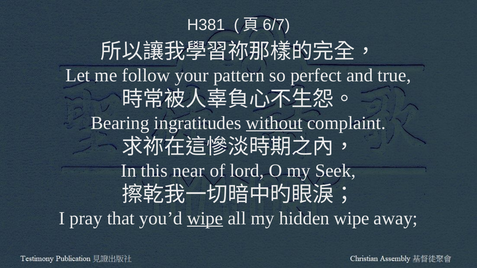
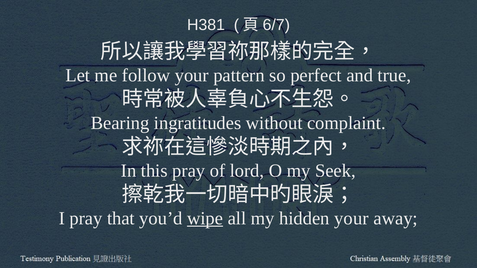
without underline: present -> none
this near: near -> pray
hidden wipe: wipe -> your
